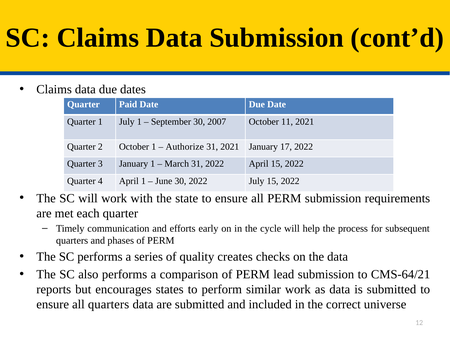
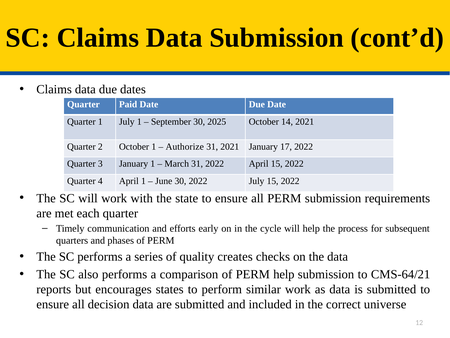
2007: 2007 -> 2025
11: 11 -> 14
PERM lead: lead -> help
all quarters: quarters -> decision
